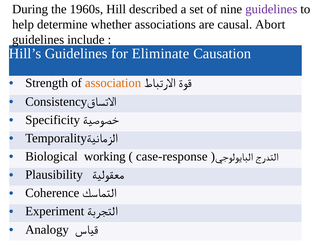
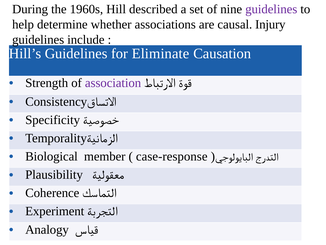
Abort: Abort -> Injury
association colour: orange -> purple
working: working -> member
